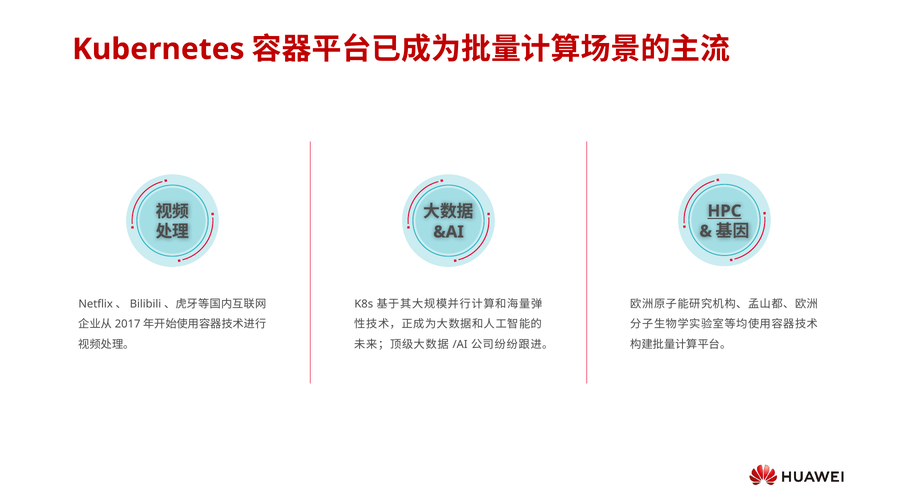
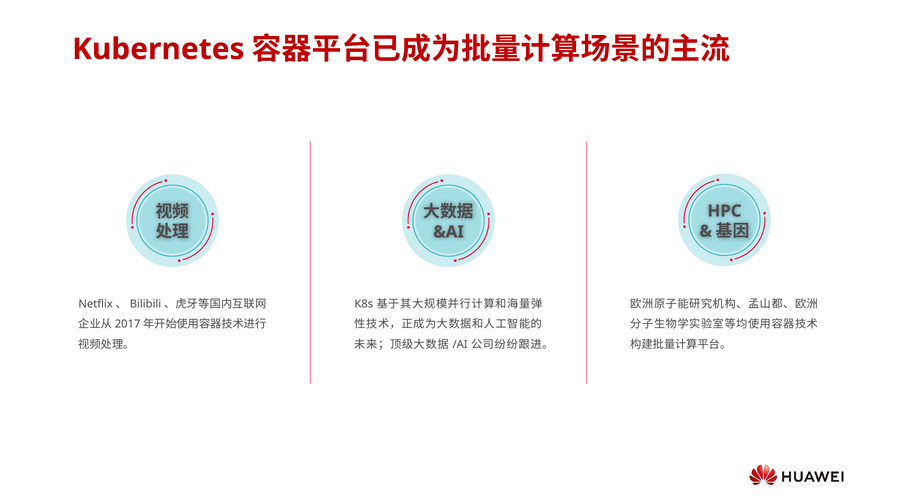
HPC underline: present -> none
